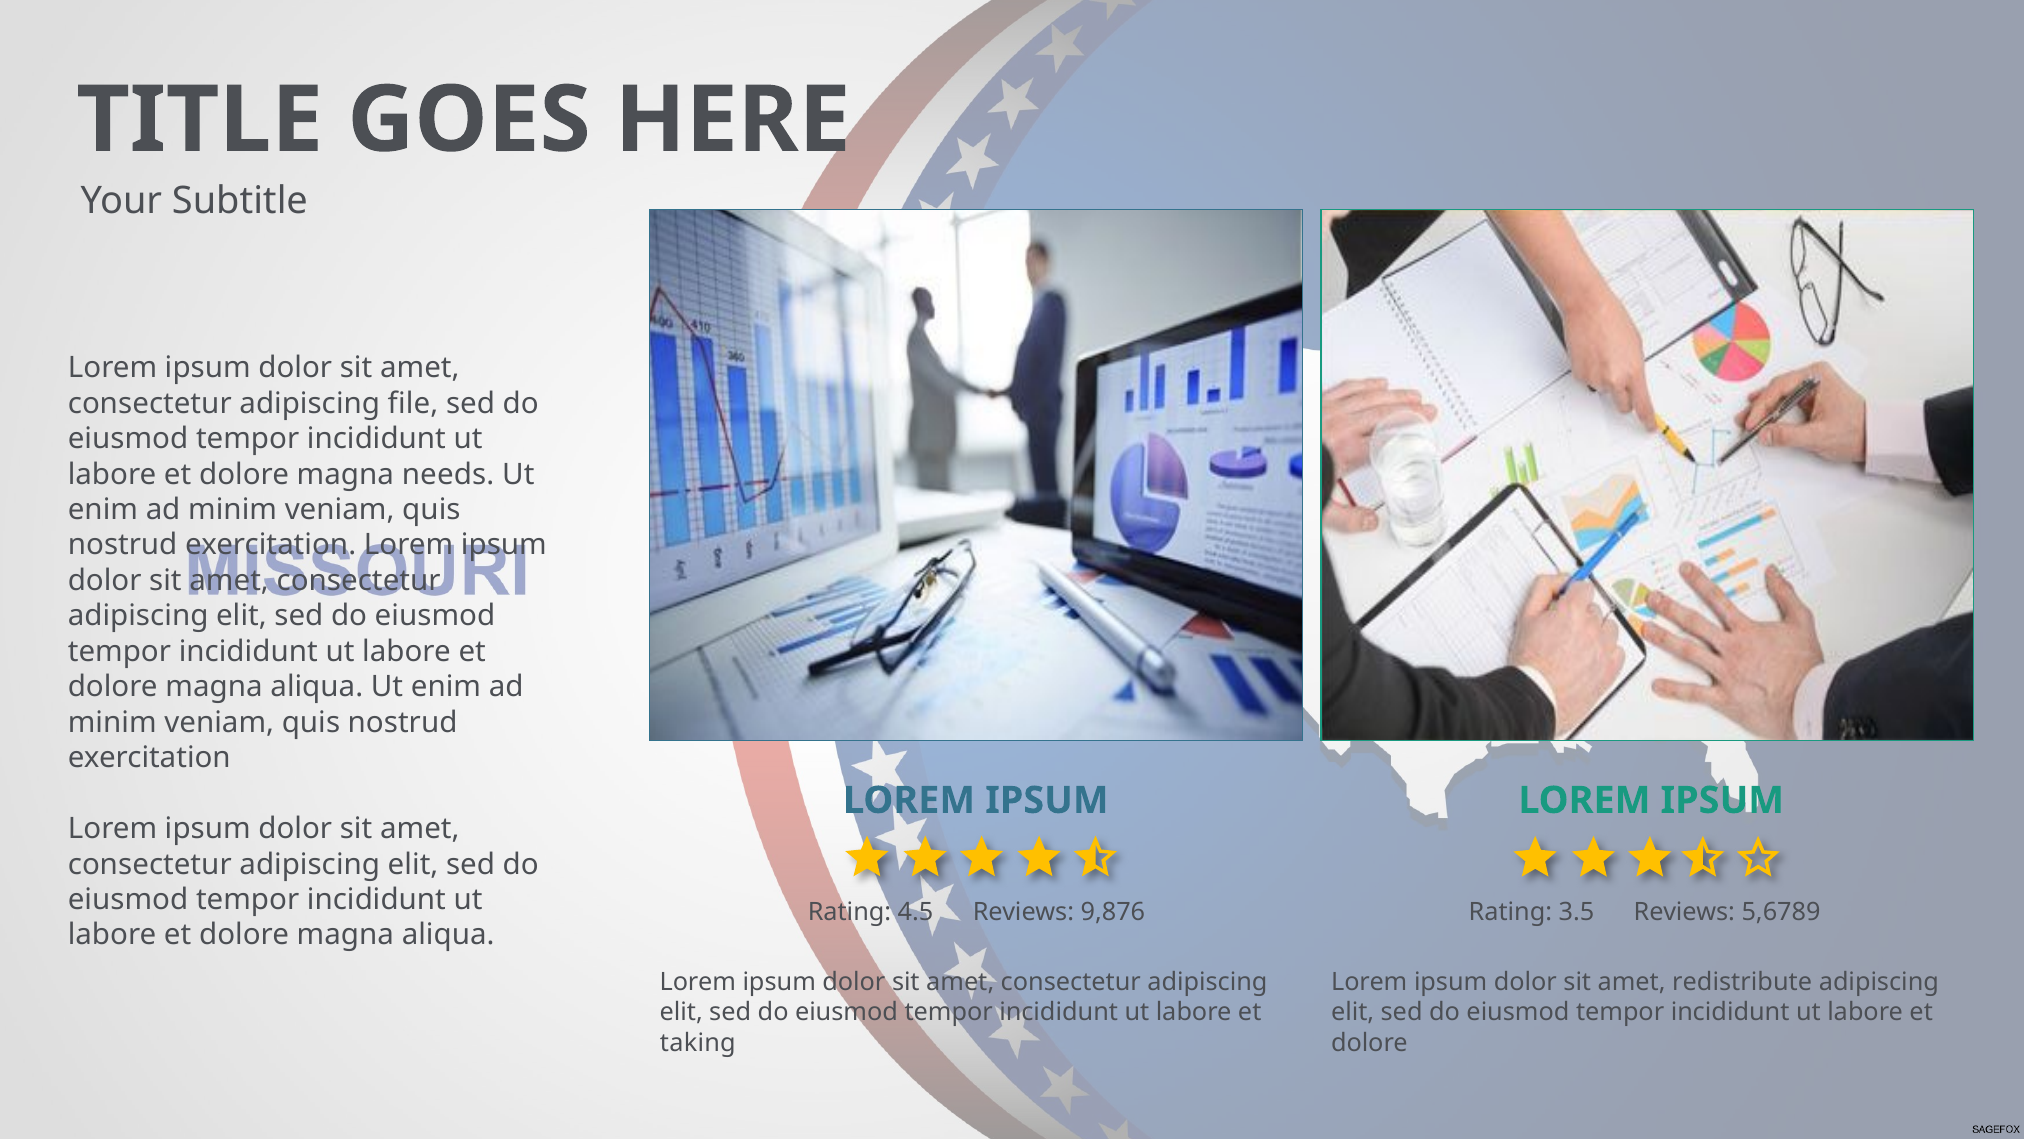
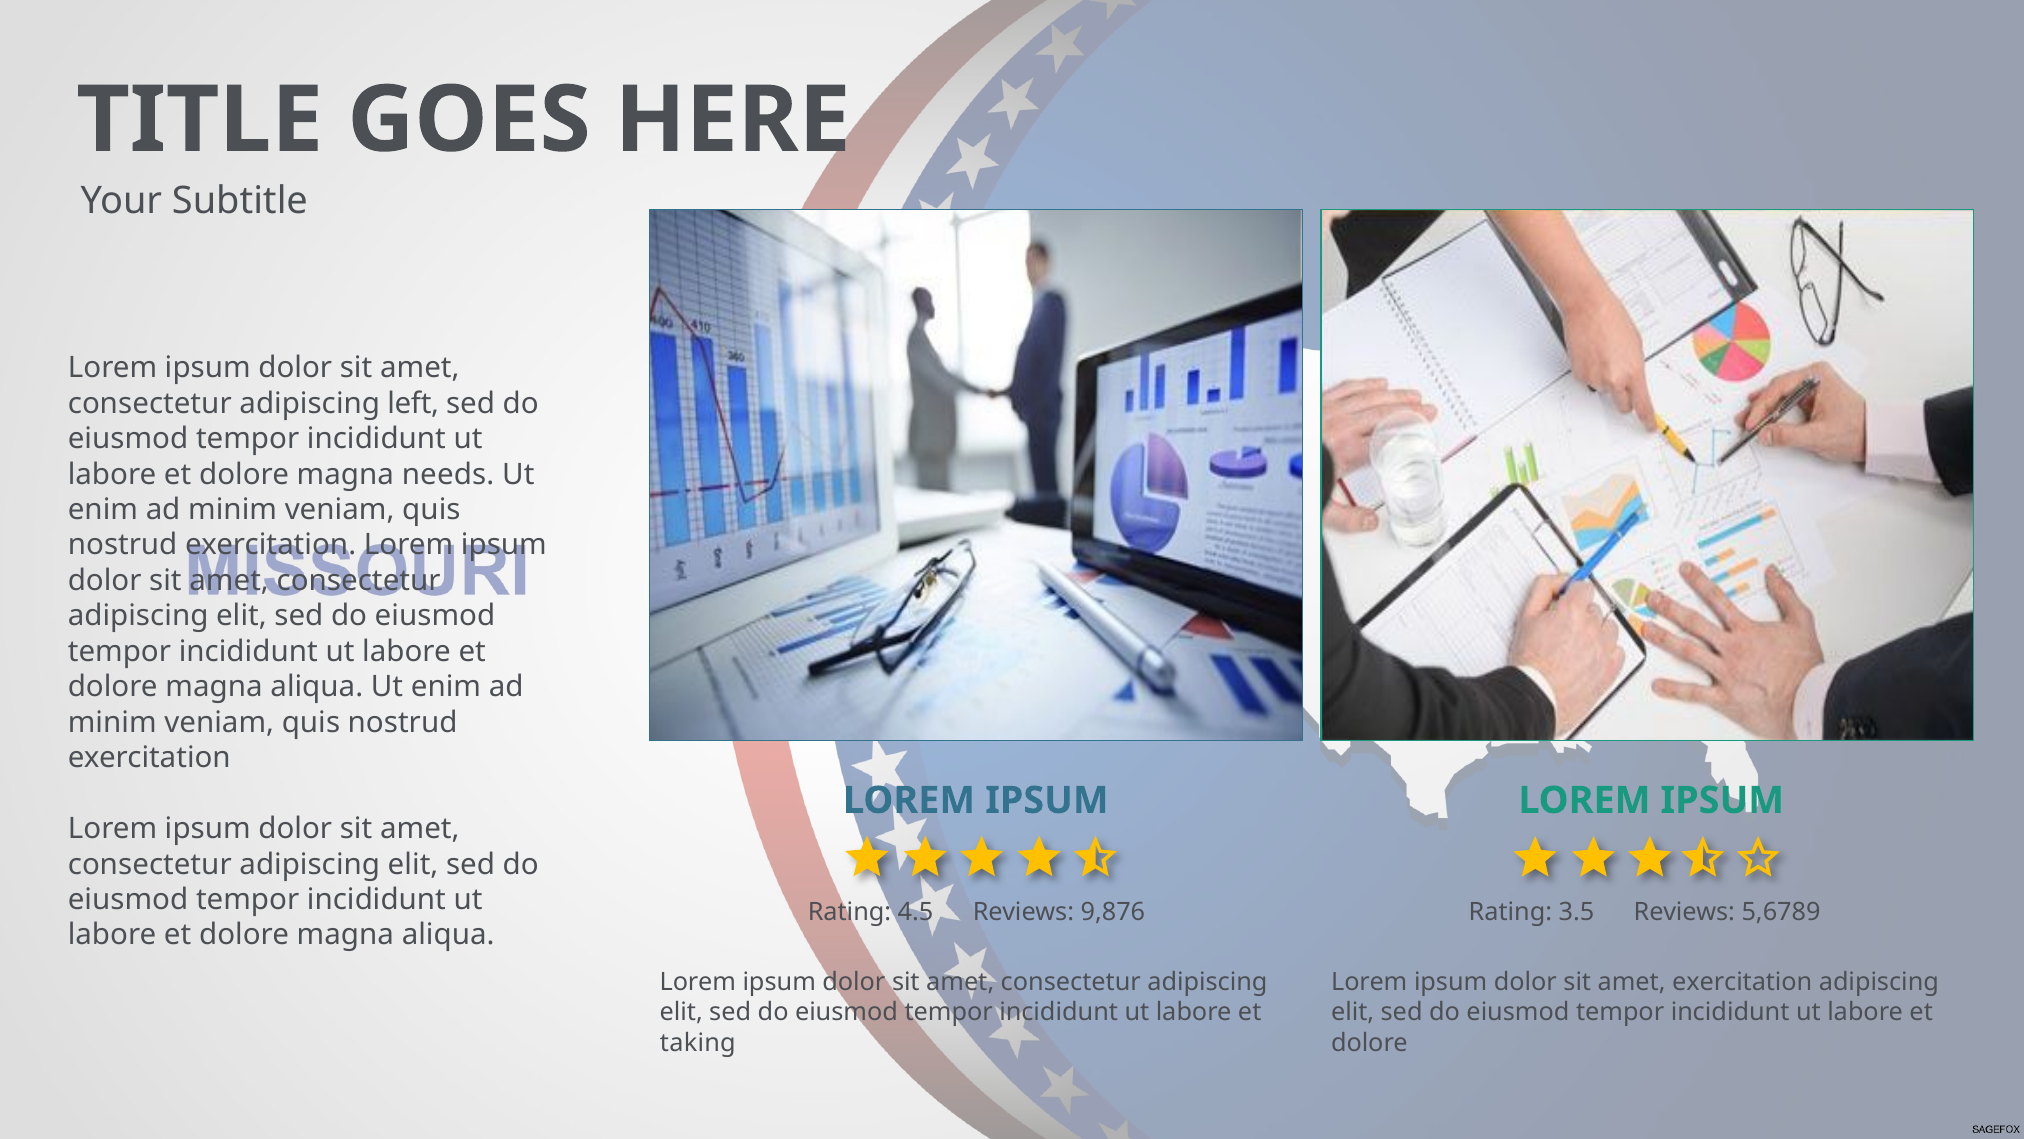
file: file -> left
amet redistribute: redistribute -> exercitation
